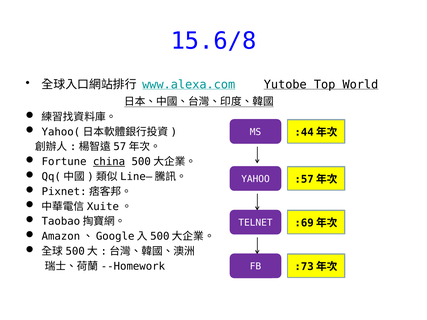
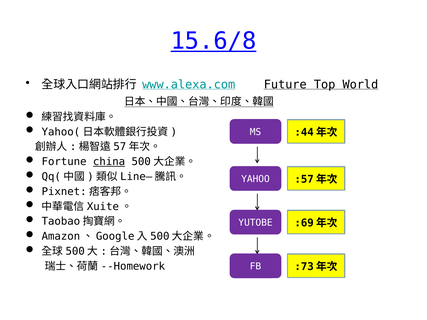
15.6/8 underline: none -> present
Yutobe: Yutobe -> Future
TELNET: TELNET -> YUTOBE
